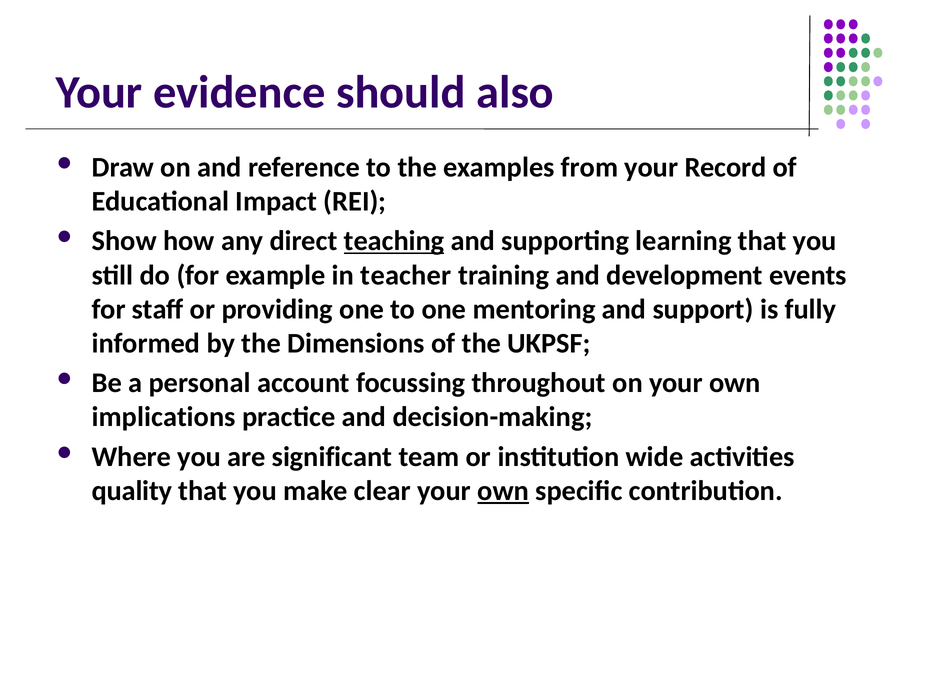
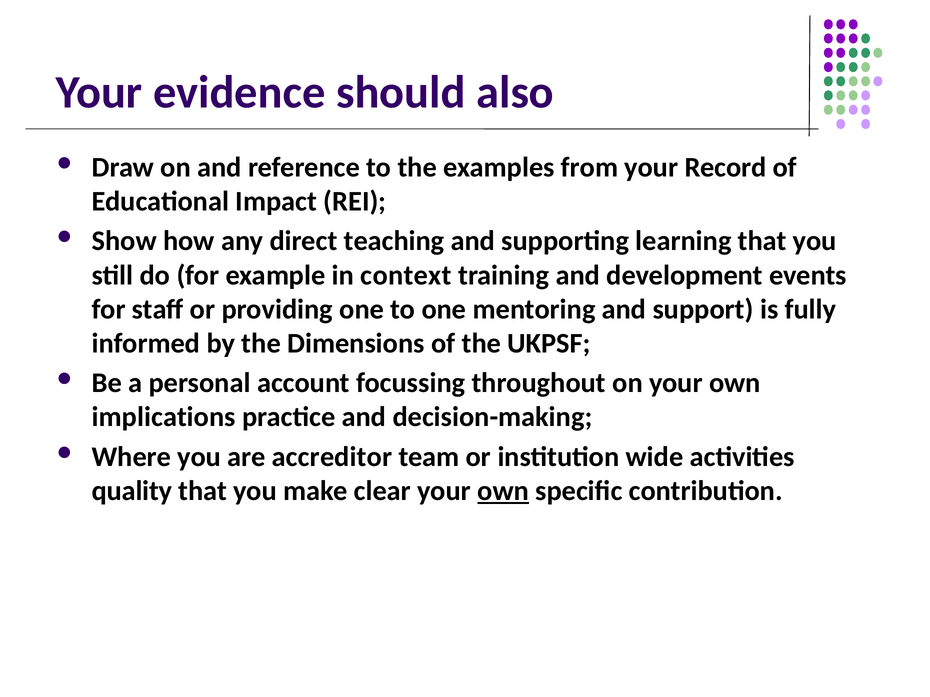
teaching underline: present -> none
teacher: teacher -> context
significant: significant -> accreditor
